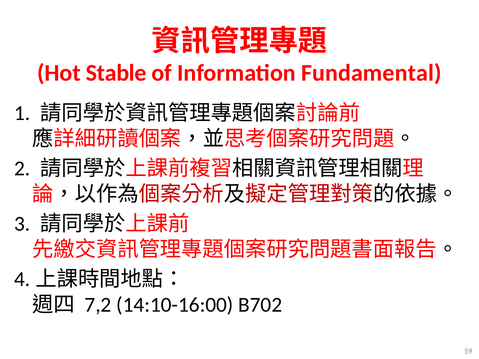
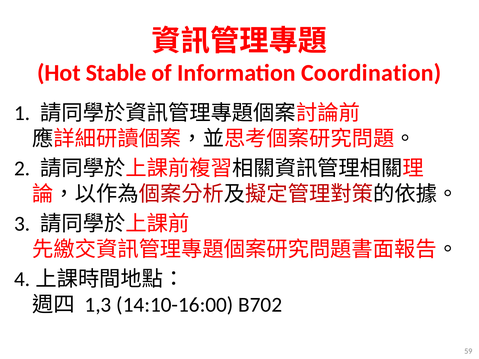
Fundamental: Fundamental -> Coordination
7,2: 7,2 -> 1,3
